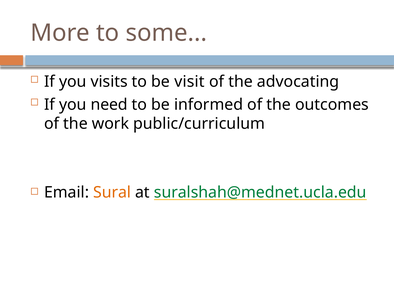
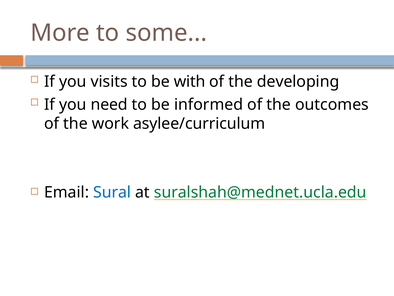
visit: visit -> with
advocating: advocating -> developing
public/curriculum: public/curriculum -> asylee/curriculum
Sural colour: orange -> blue
